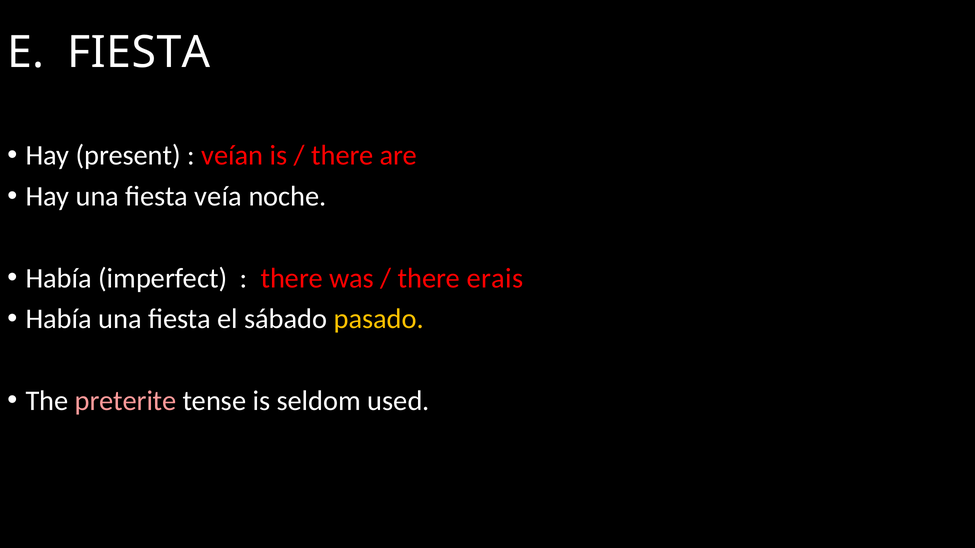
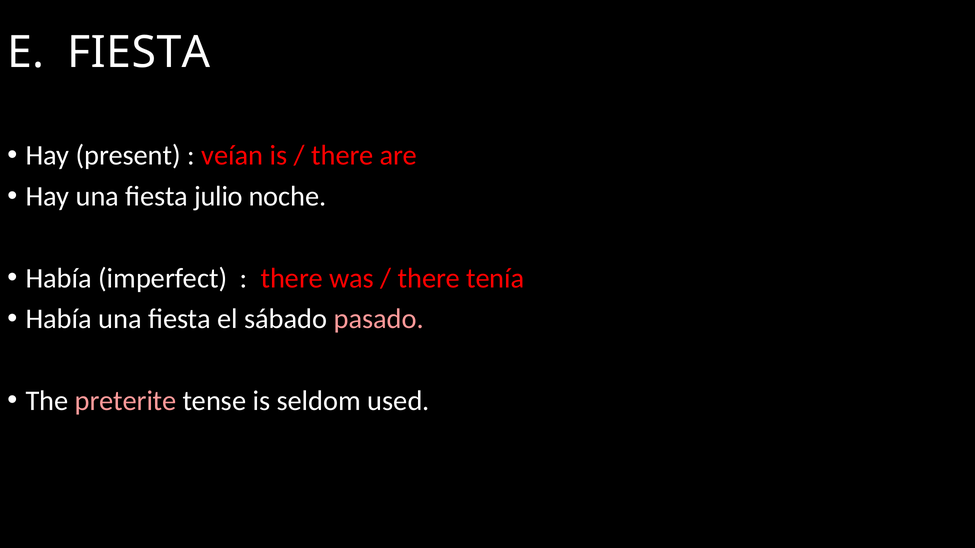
veía: veía -> julio
erais: erais -> tenía
pasado colour: yellow -> pink
